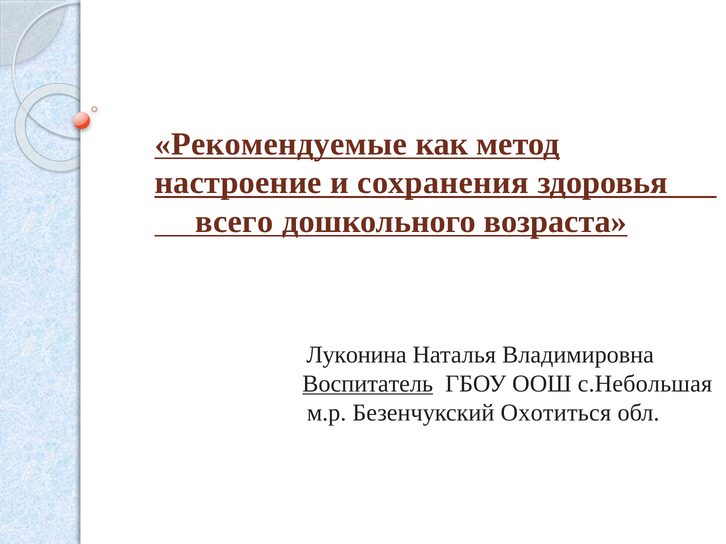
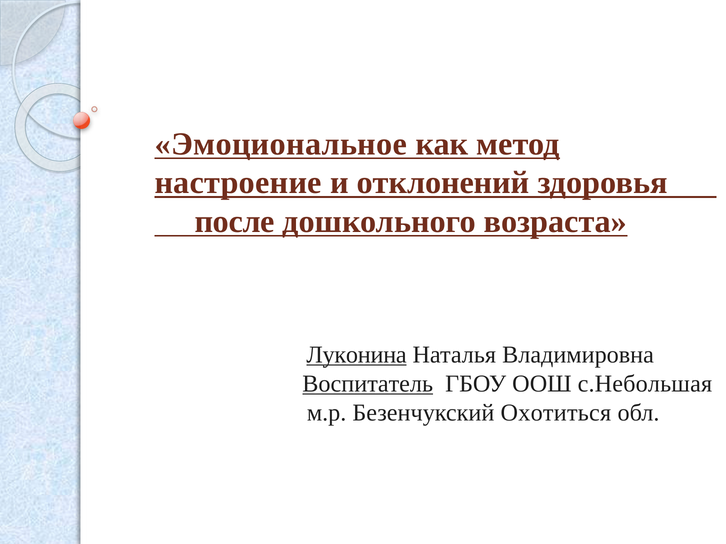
Рекомендуемые: Рекомендуемые -> Эмоциональное
сохранения: сохранения -> отклонений
всего: всего -> после
Луконина underline: none -> present
